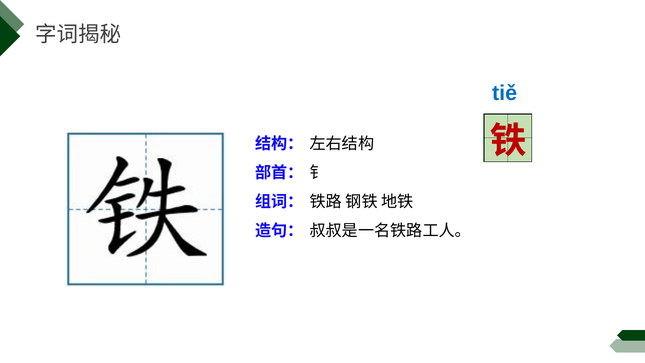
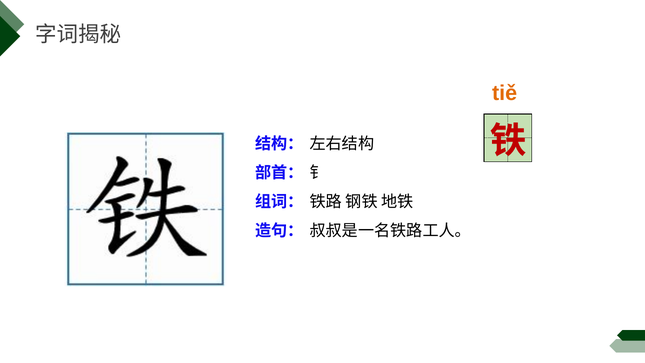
tiě colour: blue -> orange
